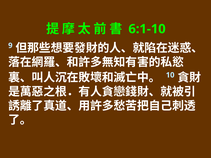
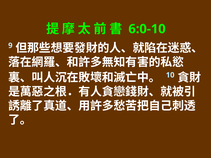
6:1-10: 6:1-10 -> 6:0-10
